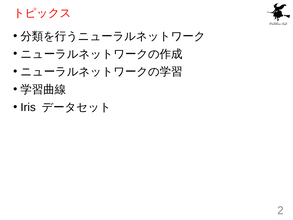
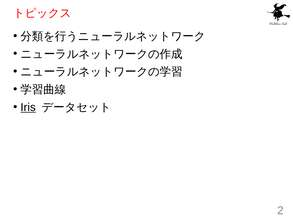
Iris underline: none -> present
